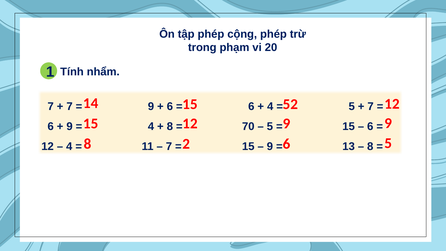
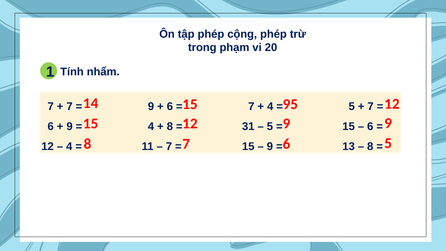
52: 52 -> 95
6 at (251, 106): 6 -> 7
70: 70 -> 31
8 2: 2 -> 7
